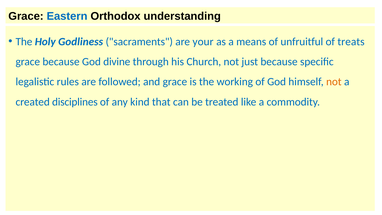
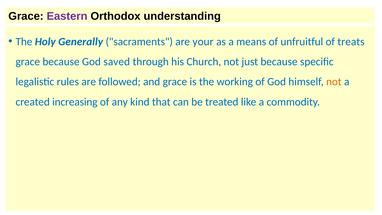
Eastern colour: blue -> purple
Godliness: Godliness -> Generally
divine: divine -> saved
disciplines: disciplines -> increasing
